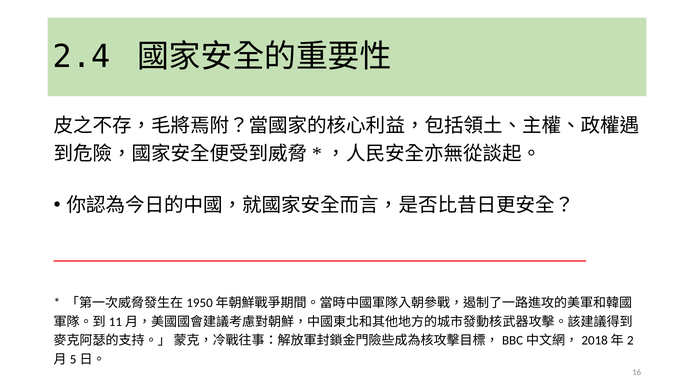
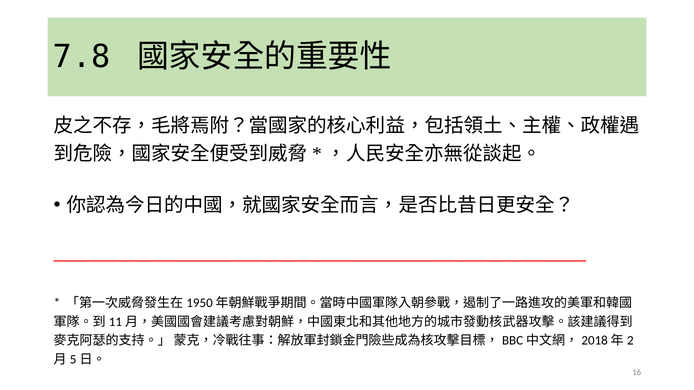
2.4: 2.4 -> 7.8
